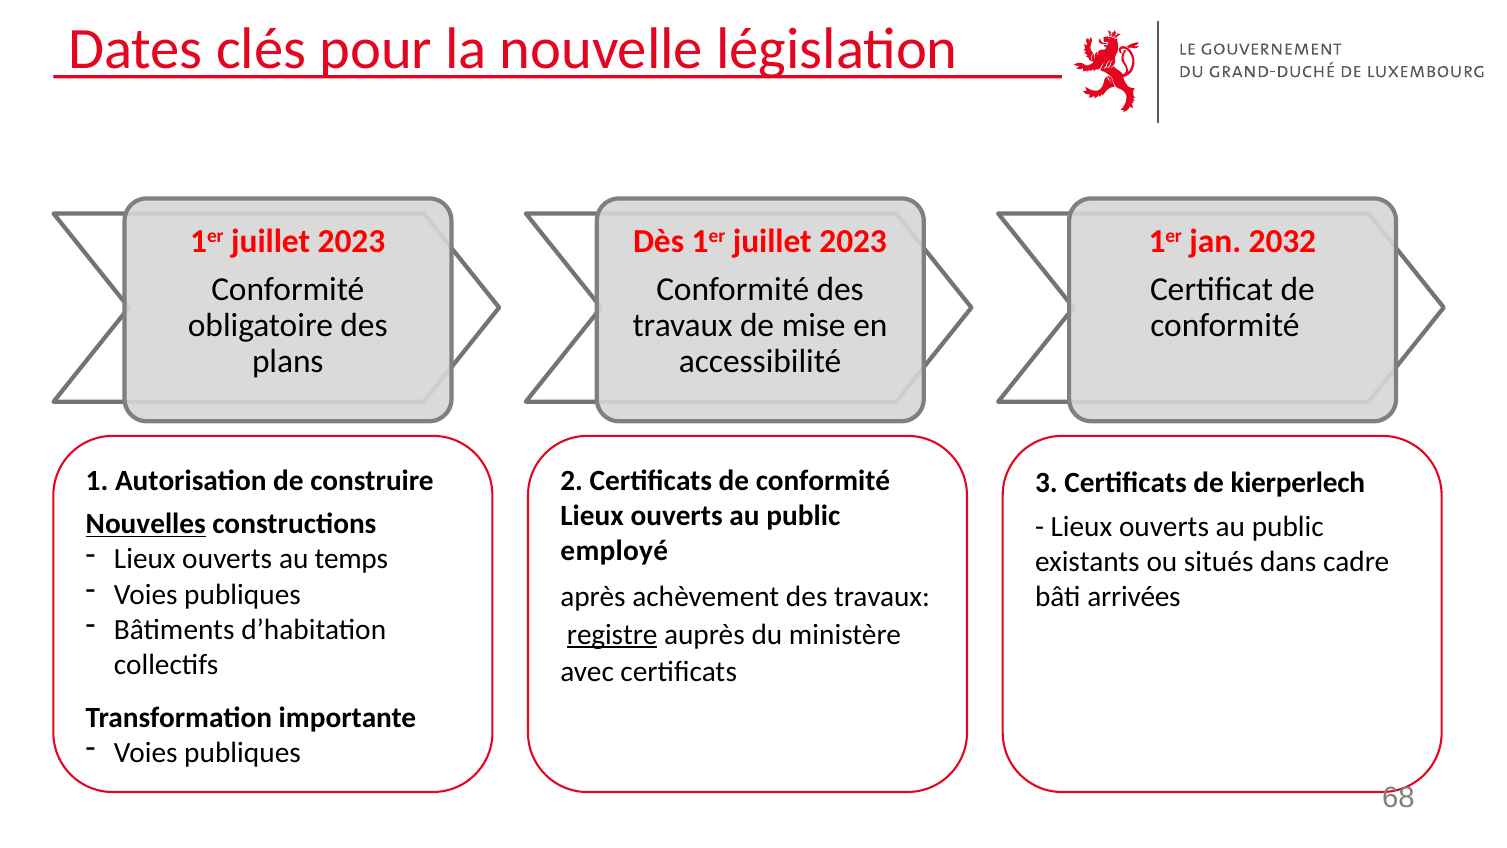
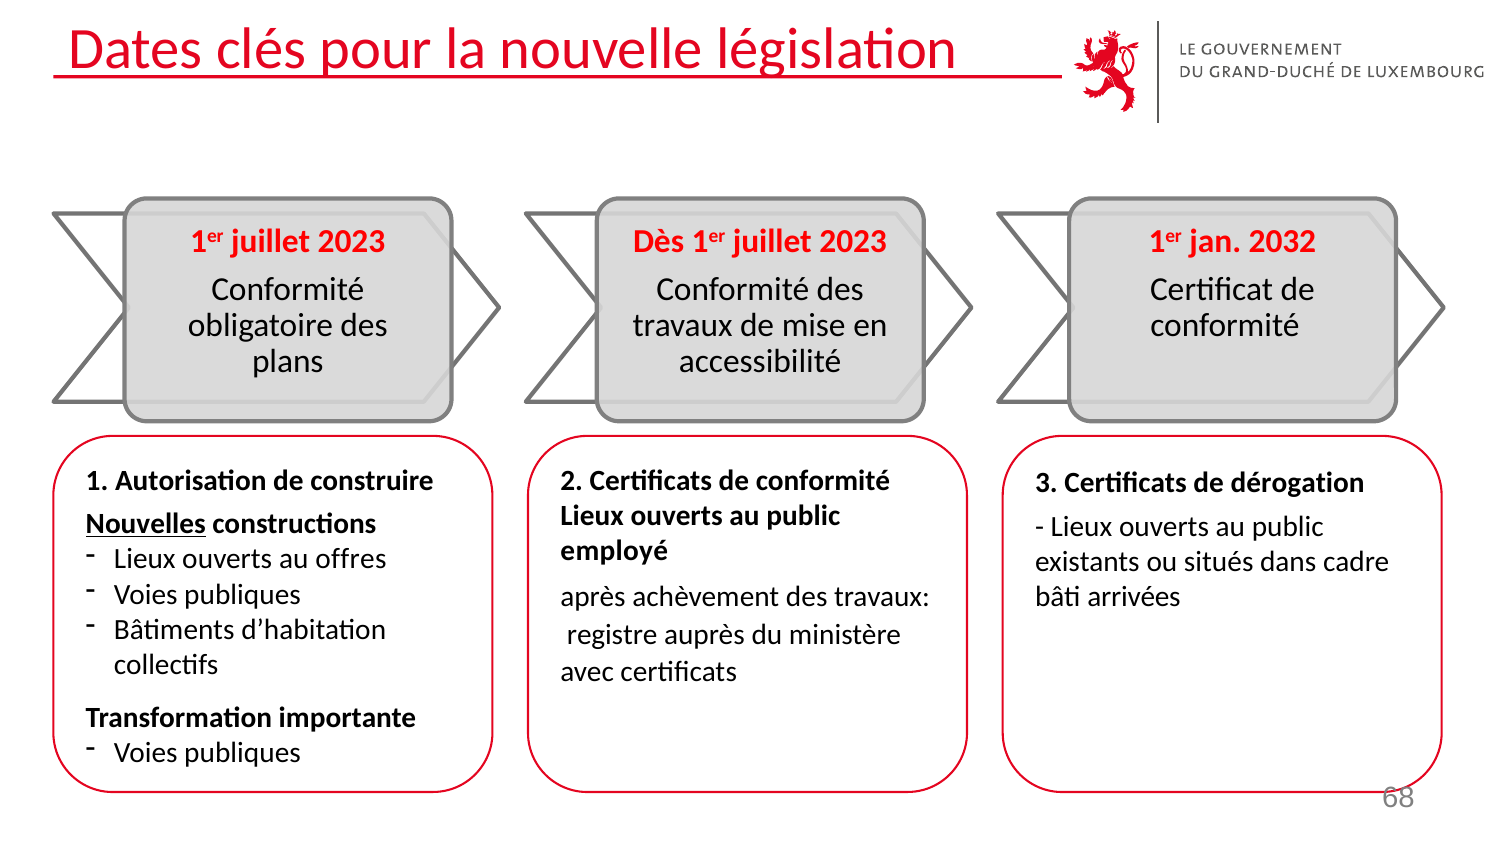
kierperlech: kierperlech -> dérogation
temps: temps -> offres
registre underline: present -> none
